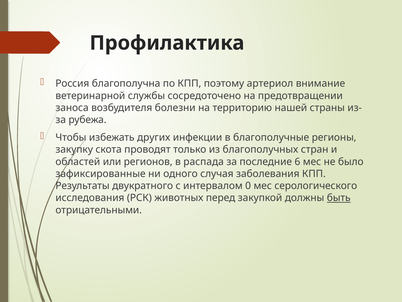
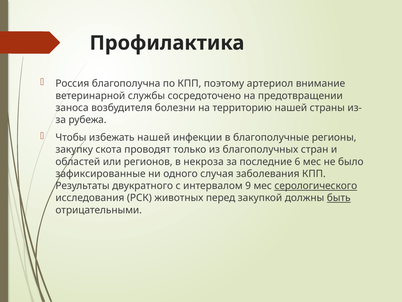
избежать других: других -> нашей
распада: распада -> некроза
0: 0 -> 9
серологического underline: none -> present
